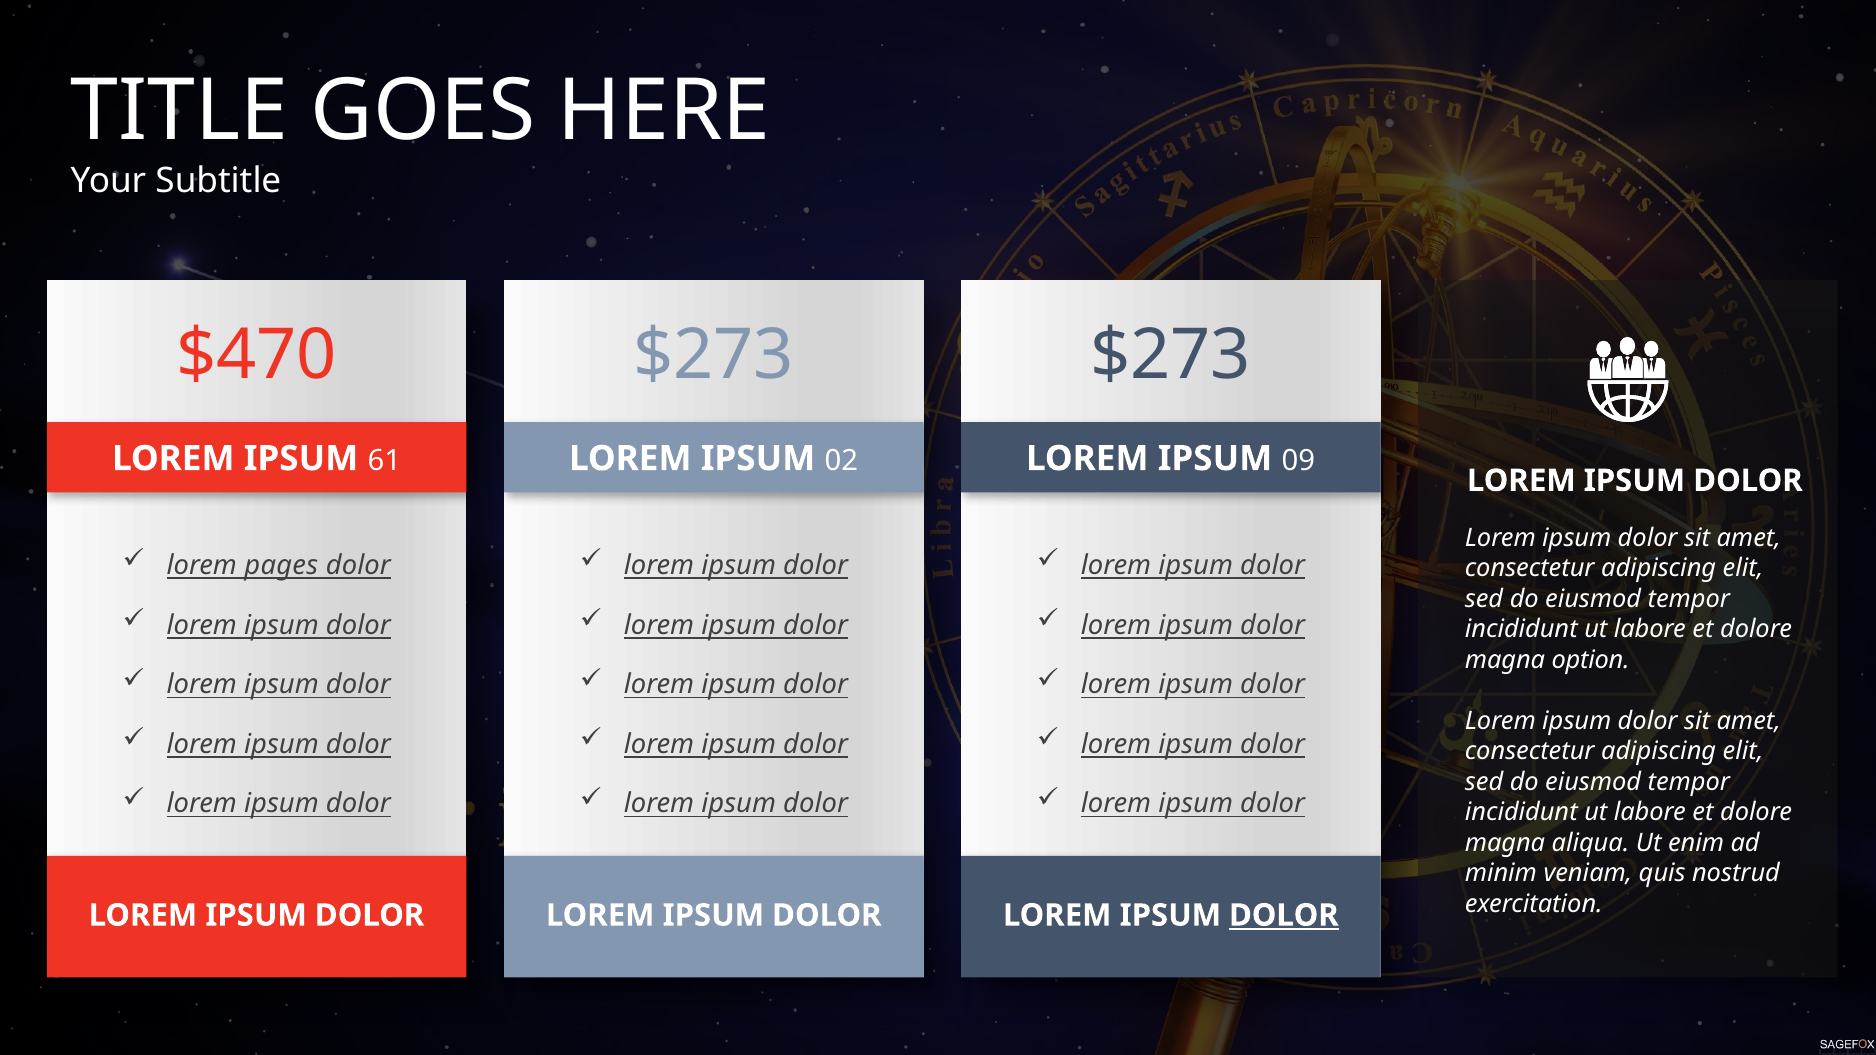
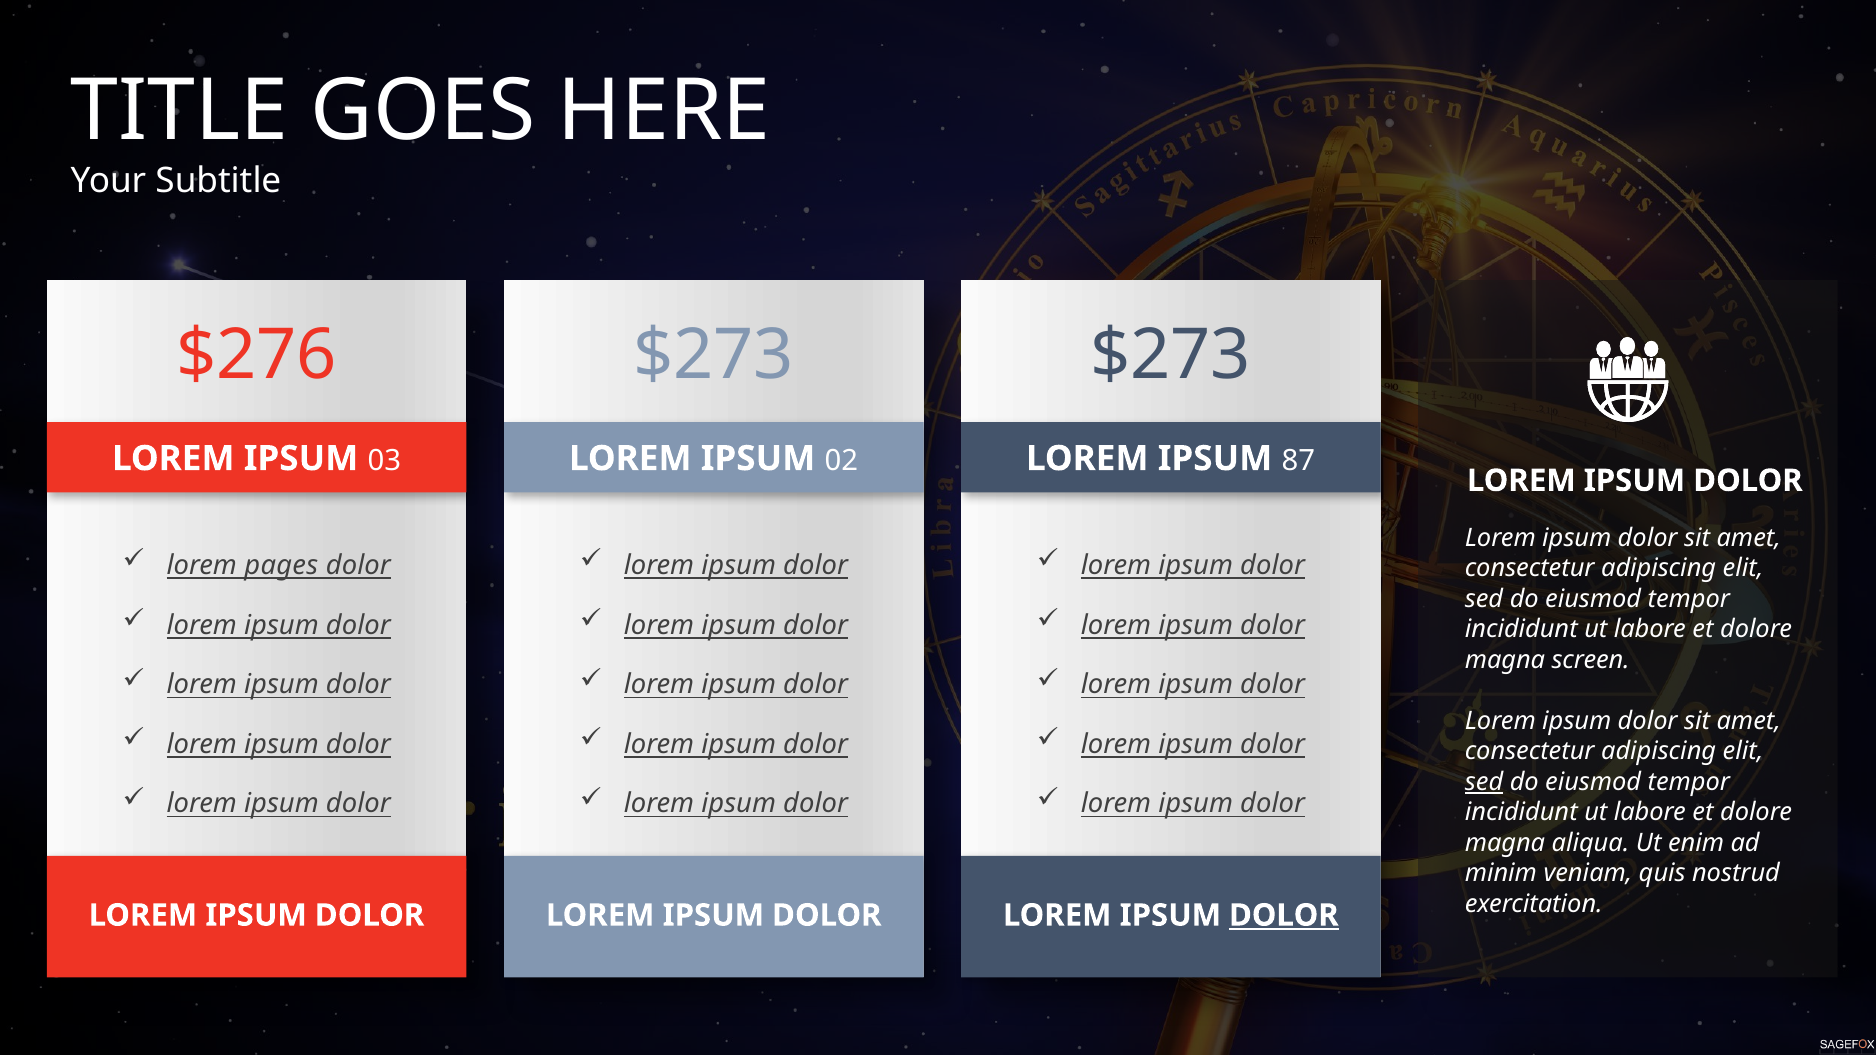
$470: $470 -> $276
61: 61 -> 03
09: 09 -> 87
option: option -> screen
sed at (1484, 782) underline: none -> present
